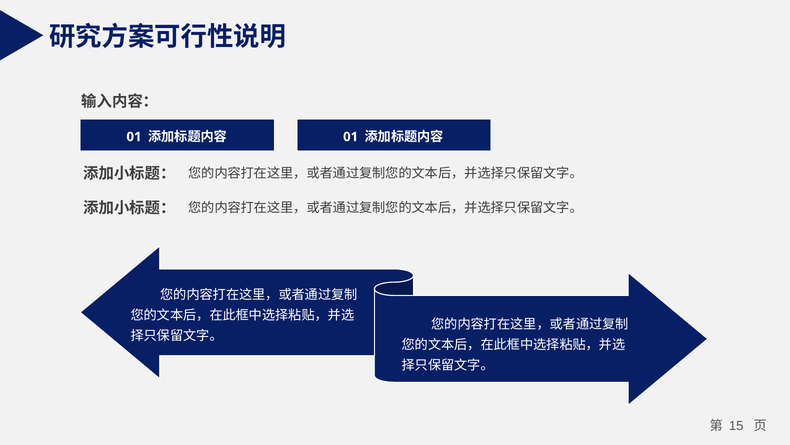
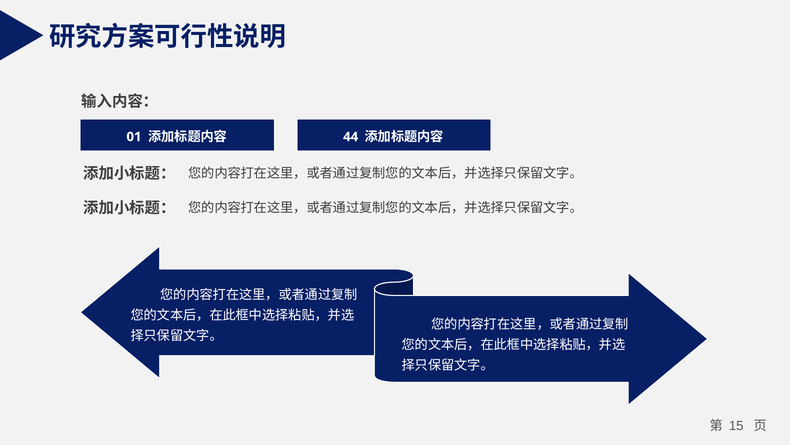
01 at (351, 137): 01 -> 44
